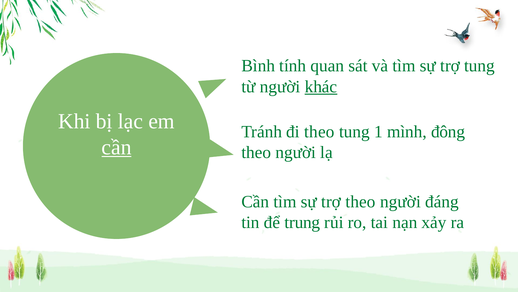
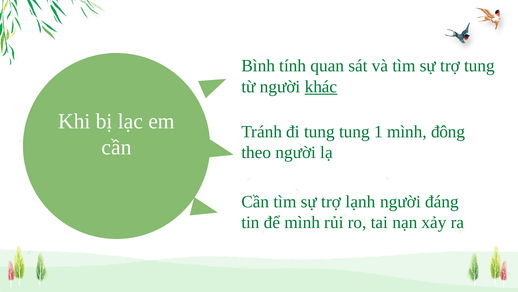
đi theo: theo -> tung
cần at (117, 147) underline: present -> none
trợ theo: theo -> lạnh
để trung: trung -> mình
